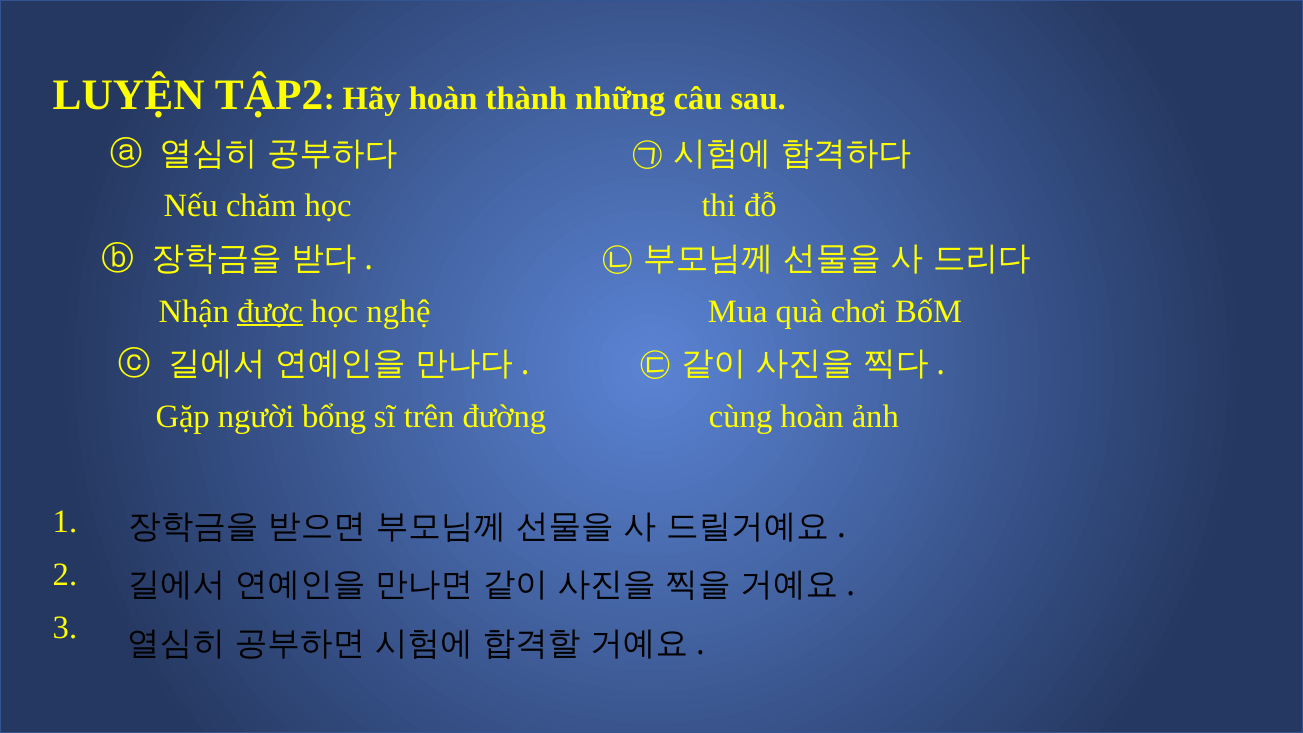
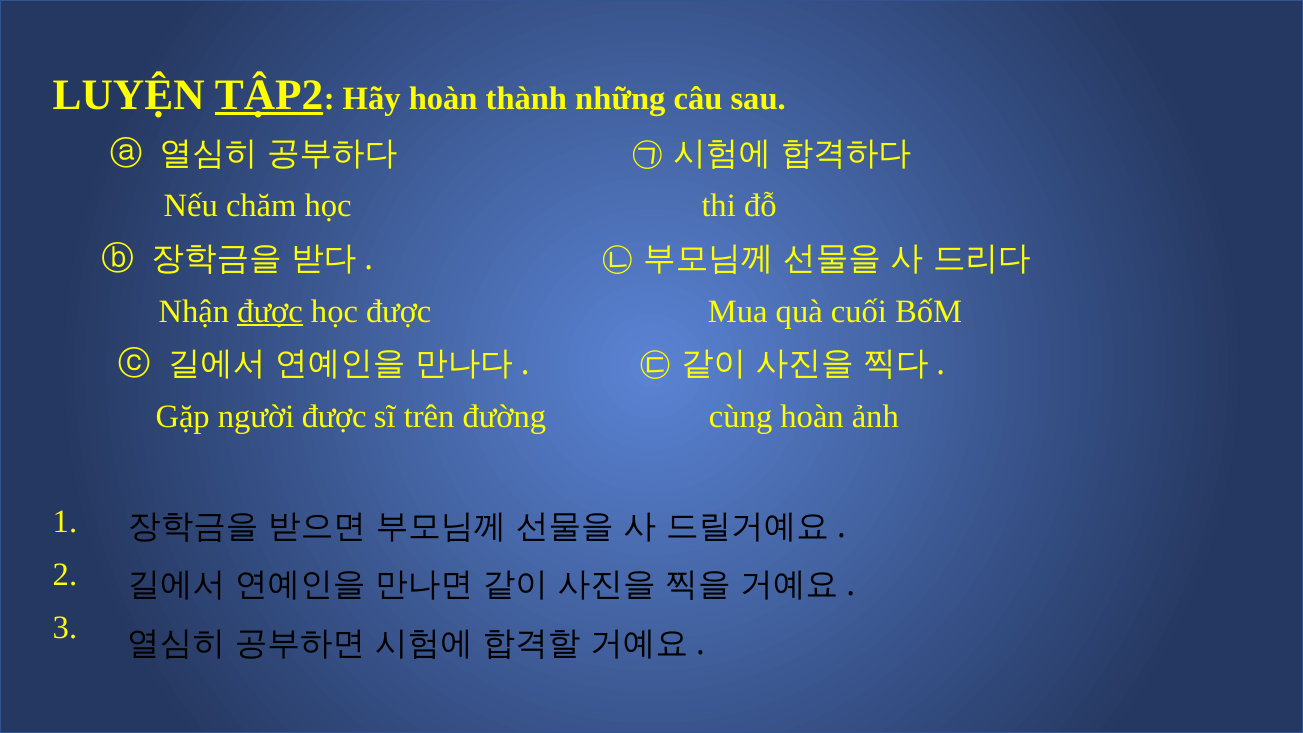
TẬP2 underline: none -> present
học nghệ: nghệ -> được
chơi: chơi -> cuối
người bổng: bổng -> được
